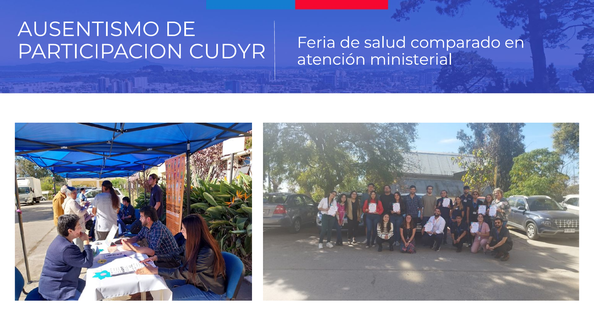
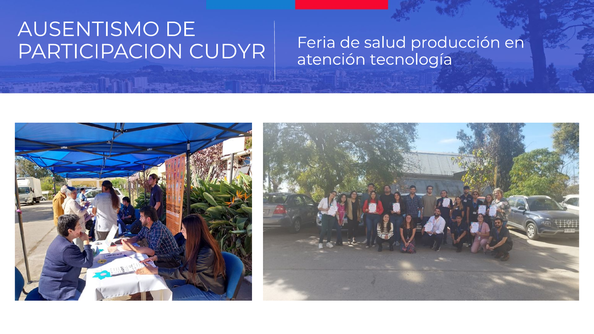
comparado: comparado -> producción
ministerial: ministerial -> tecnología
